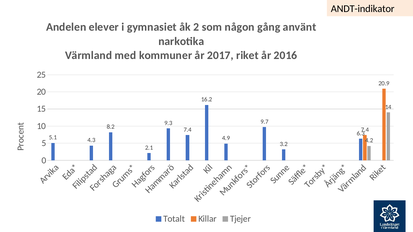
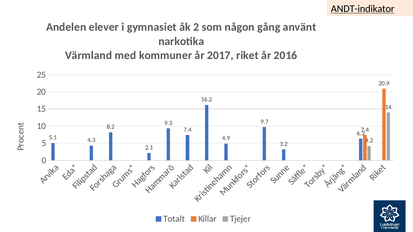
ANDT-indikator underline: none -> present
